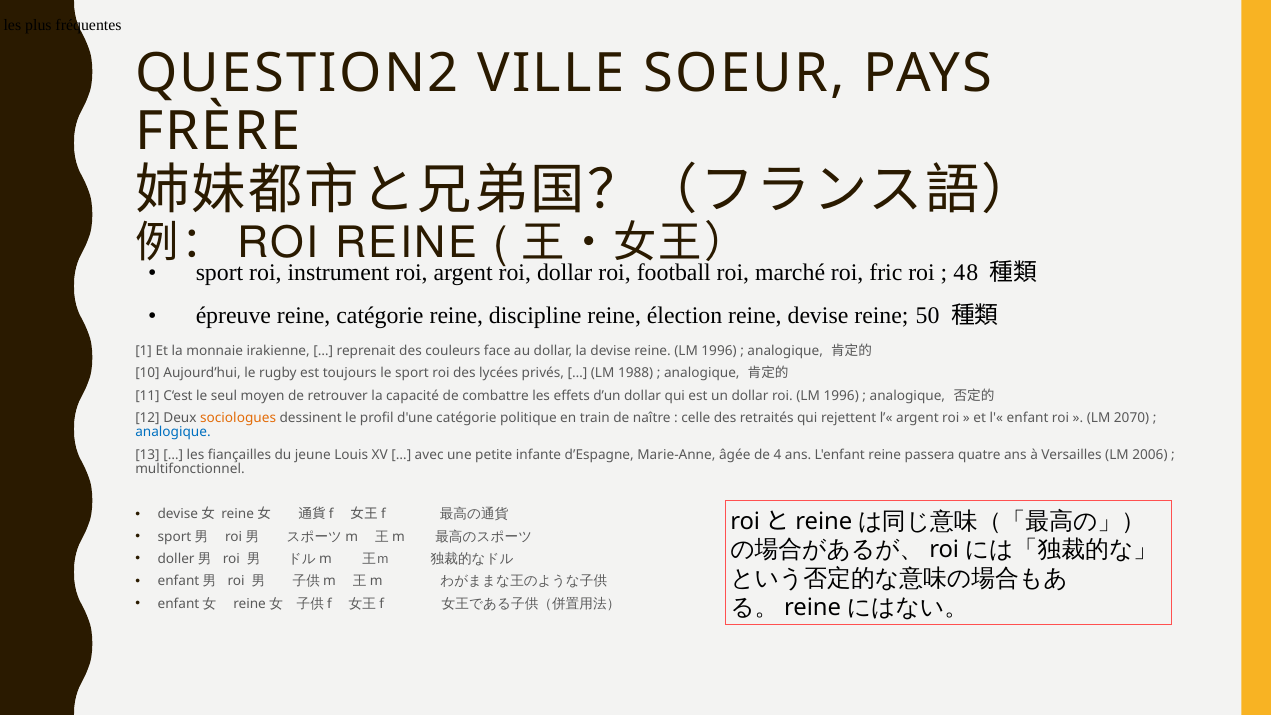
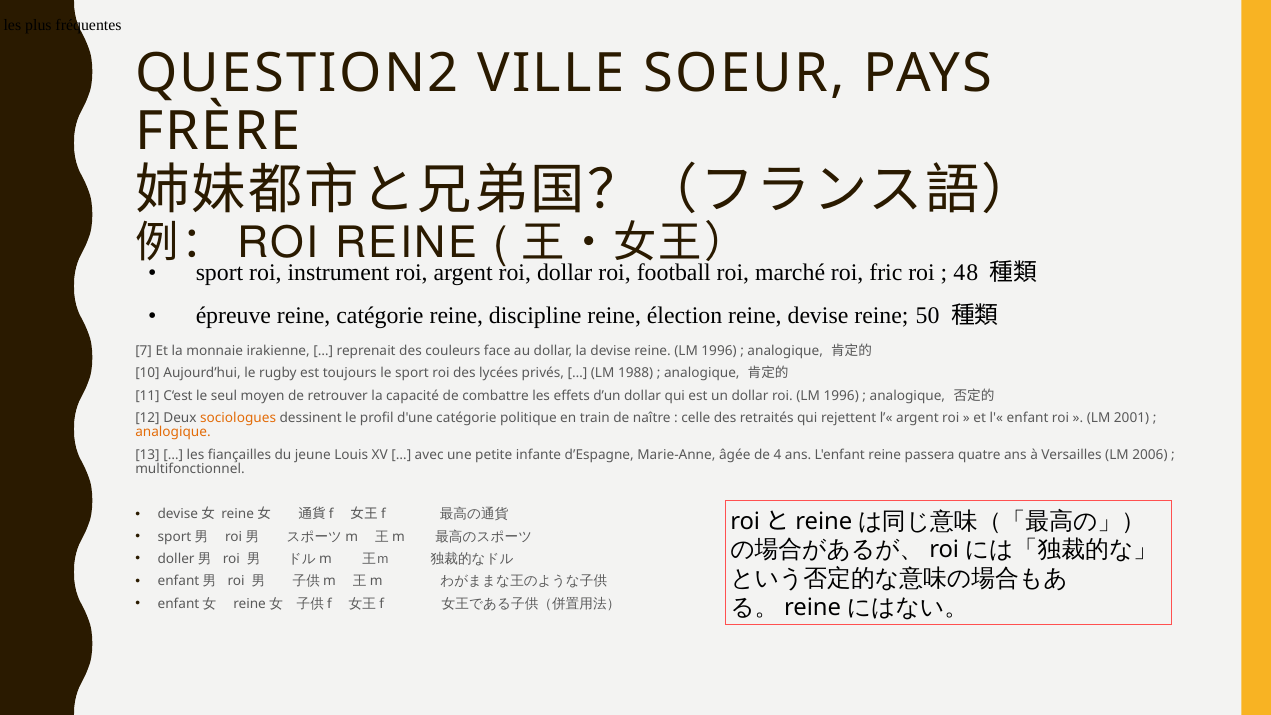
1: 1 -> 7
2070: 2070 -> 2001
analogique at (173, 432) colour: blue -> orange
